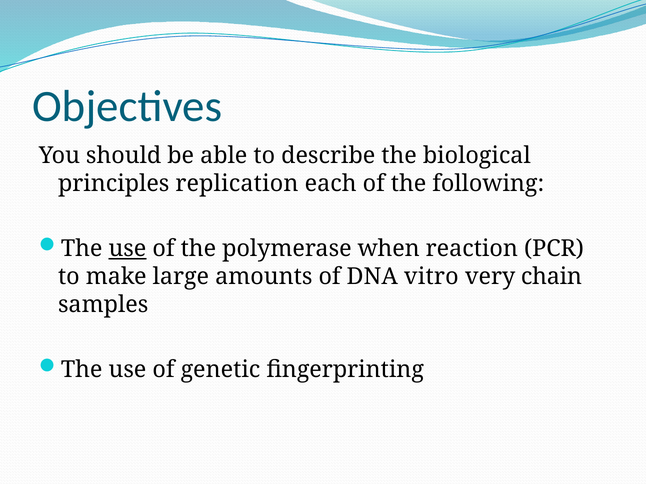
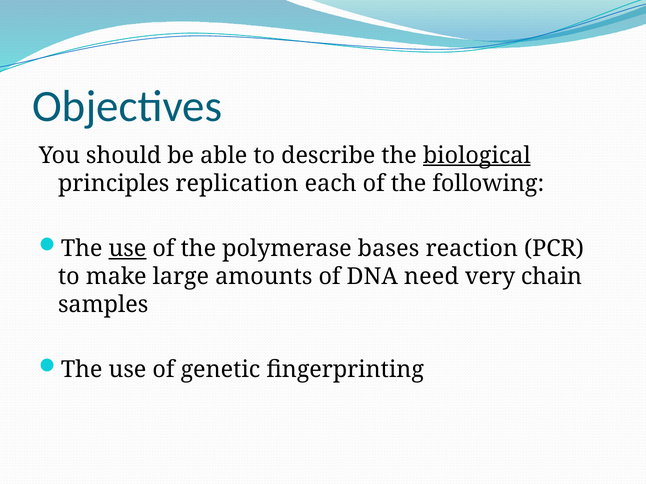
biological underline: none -> present
when: when -> bases
vitro: vitro -> need
